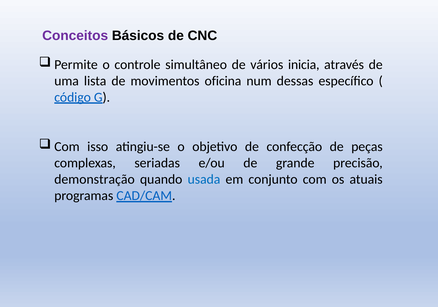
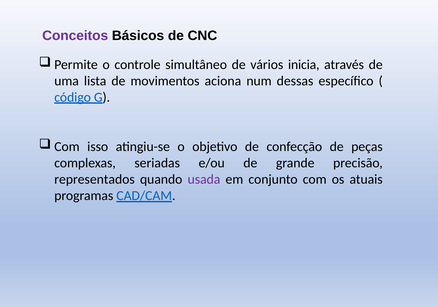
oficina: oficina -> aciona
demonstração: demonstração -> representados
usada colour: blue -> purple
